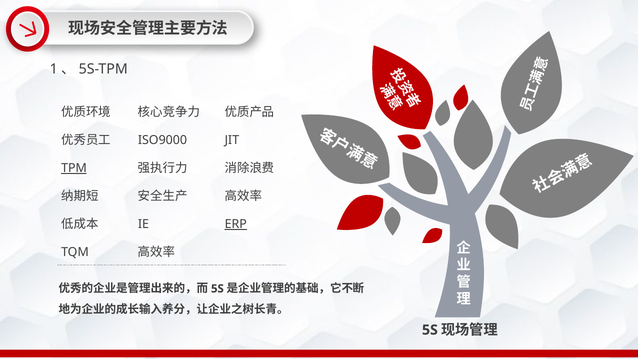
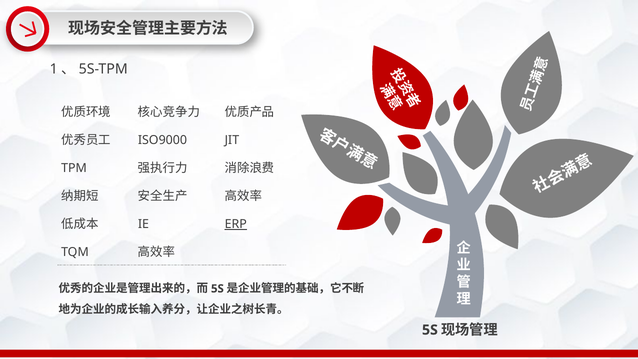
TPM underline: present -> none
